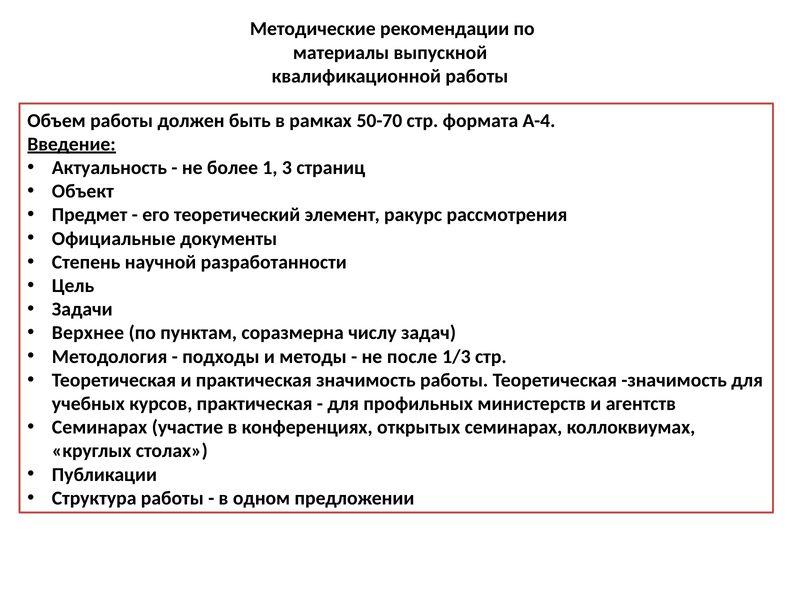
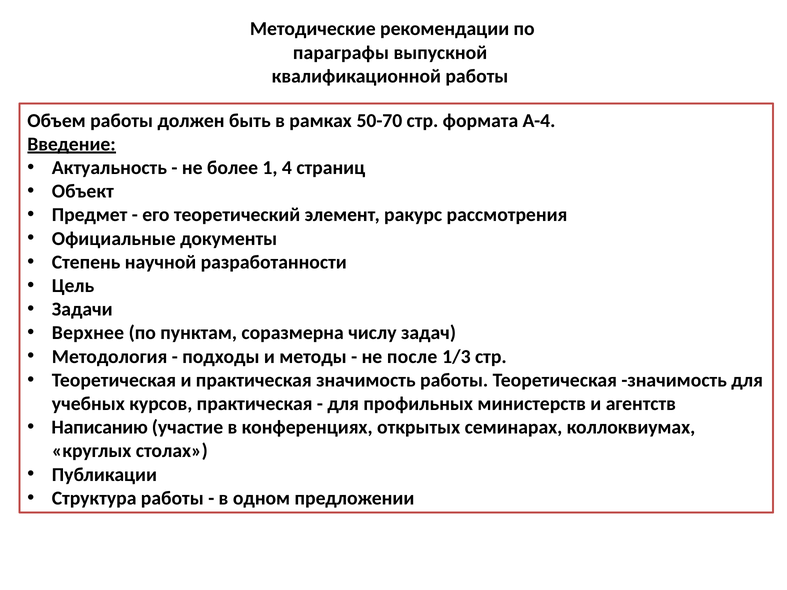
материалы: материалы -> параграфы
3: 3 -> 4
Семинарах at (100, 428): Семинарах -> Написанию
